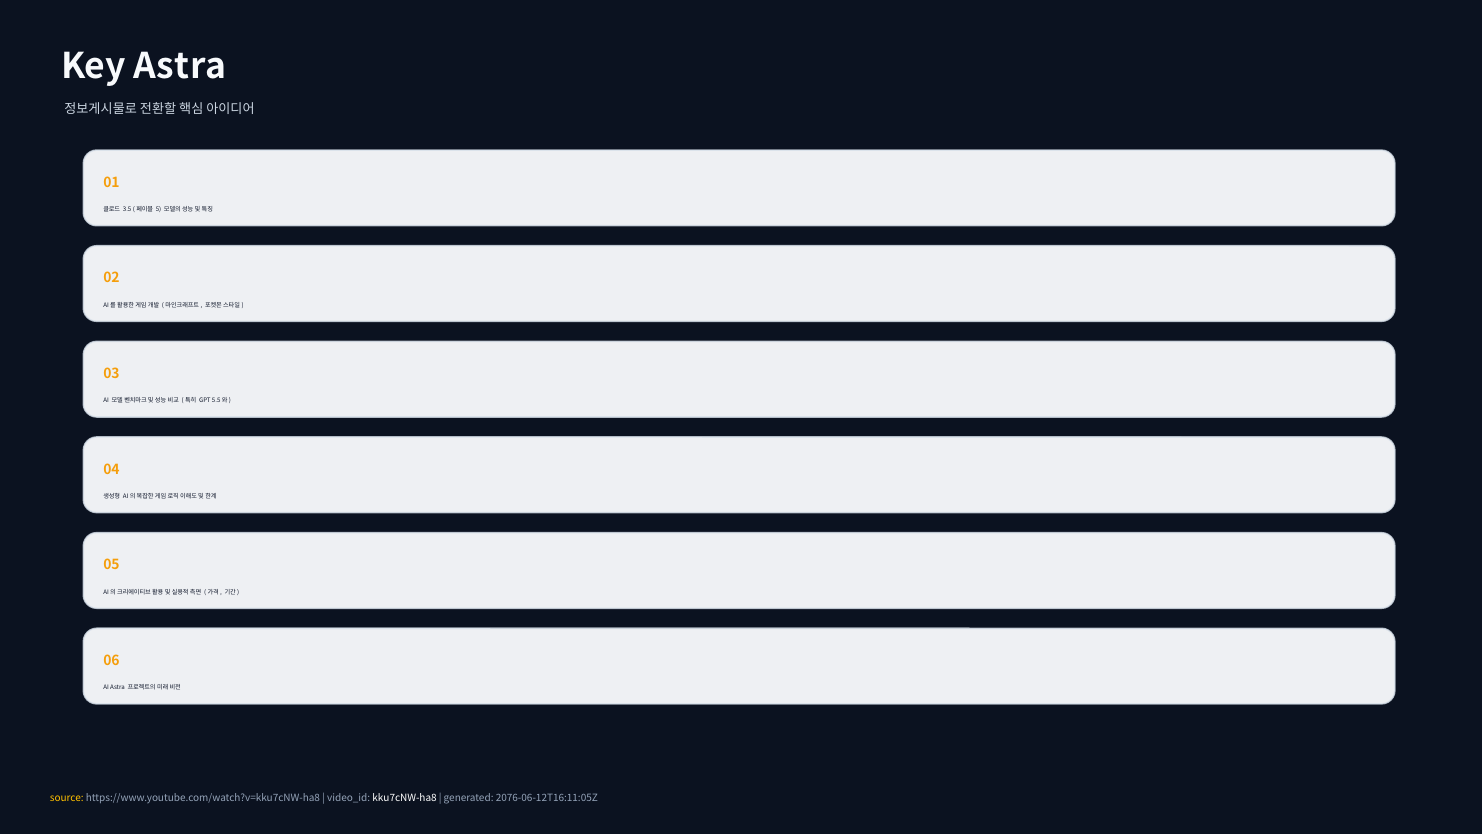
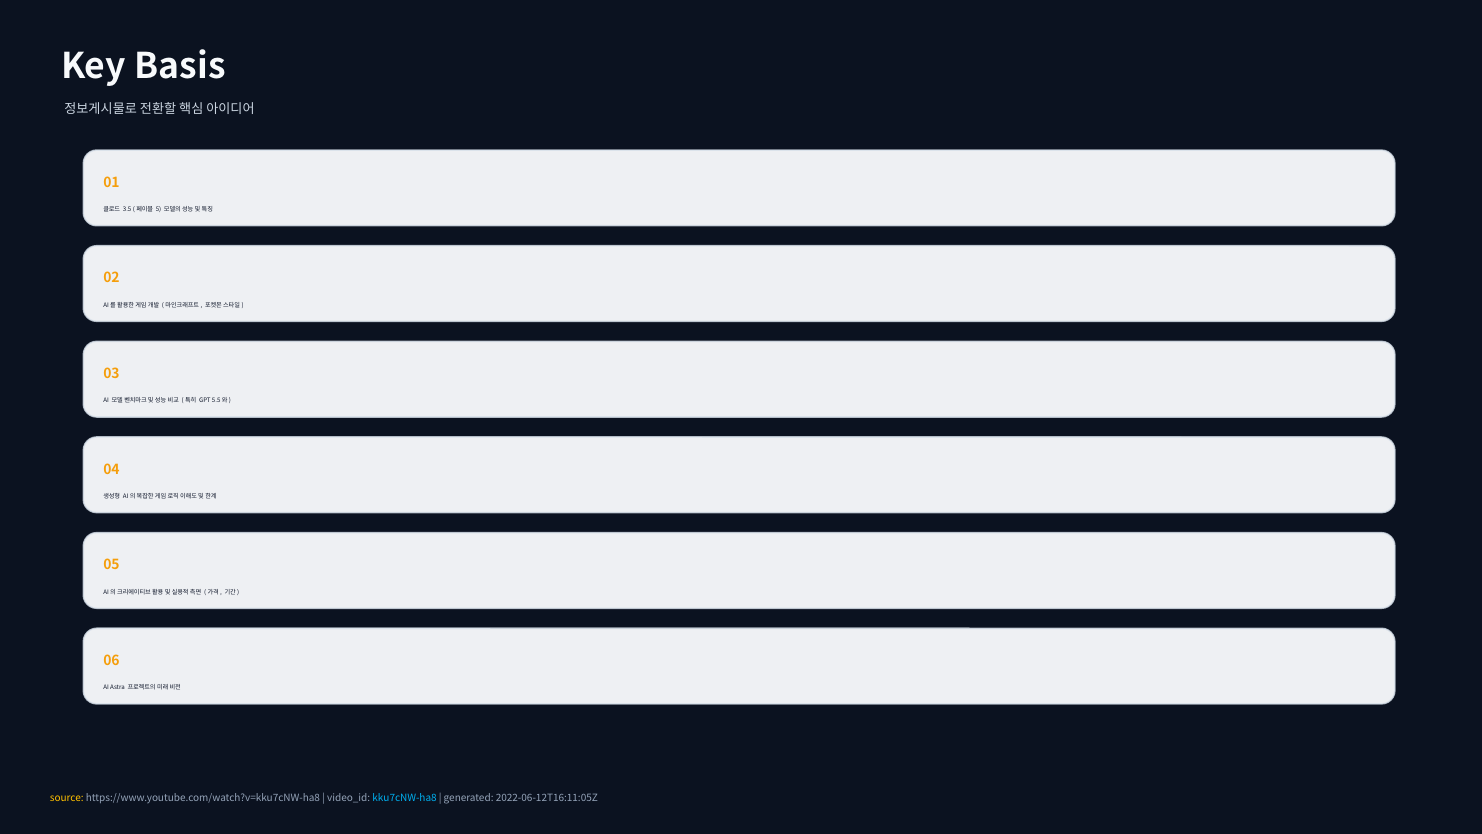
Key Astra: Astra -> Basis
kku7cNW-ha8 colour: white -> light blue
2076-06-12T16:11:05Z: 2076-06-12T16:11:05Z -> 2022-06-12T16:11:05Z
